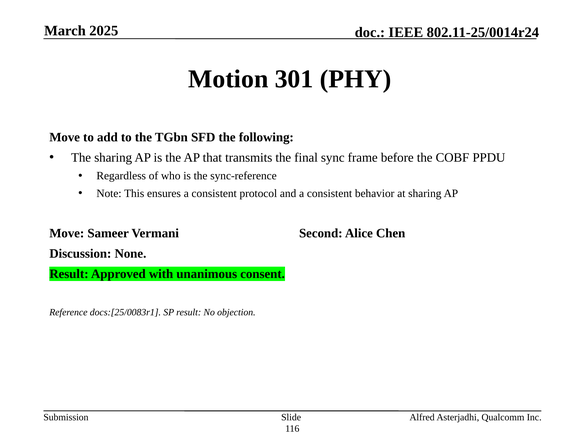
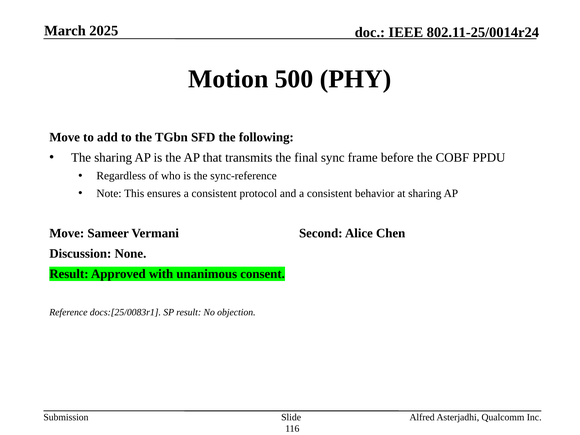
301: 301 -> 500
